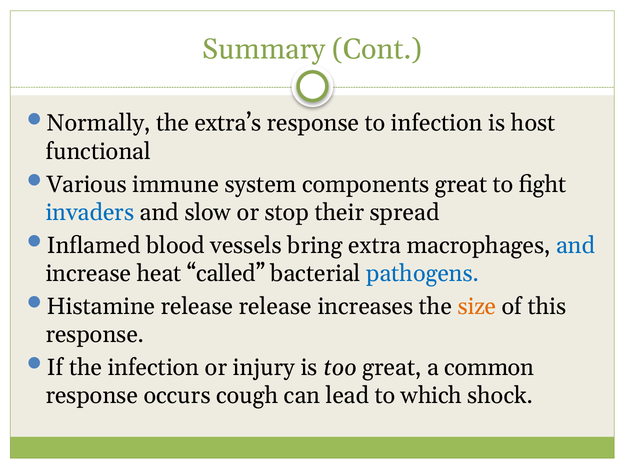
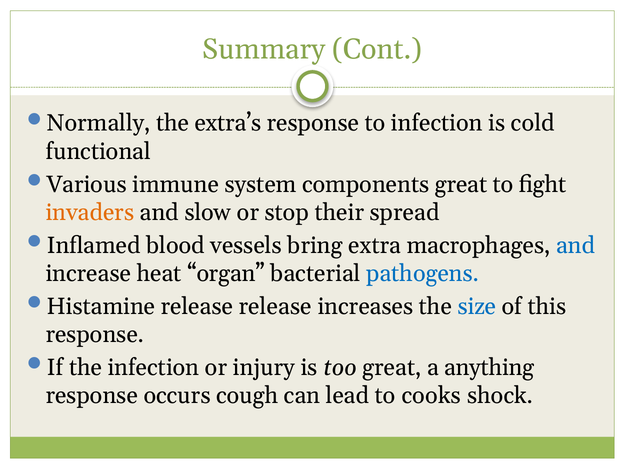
host: host -> cold
invaders colour: blue -> orange
called: called -> organ
size colour: orange -> blue
common: common -> anything
which: which -> cooks
